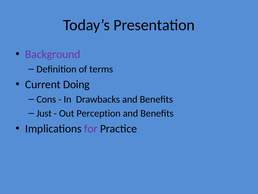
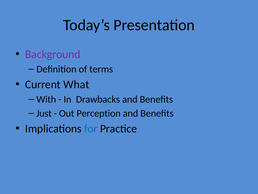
Doing: Doing -> What
Cons: Cons -> With
for colour: purple -> blue
